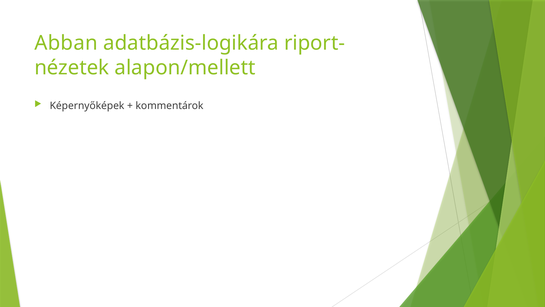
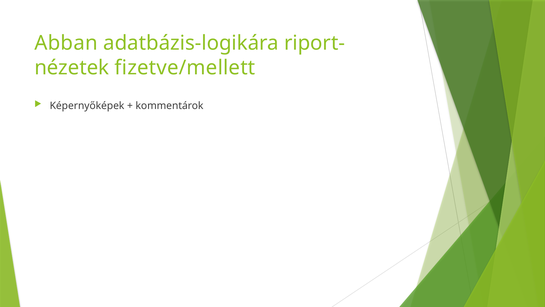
alapon/mellett: alapon/mellett -> fizetve/mellett
